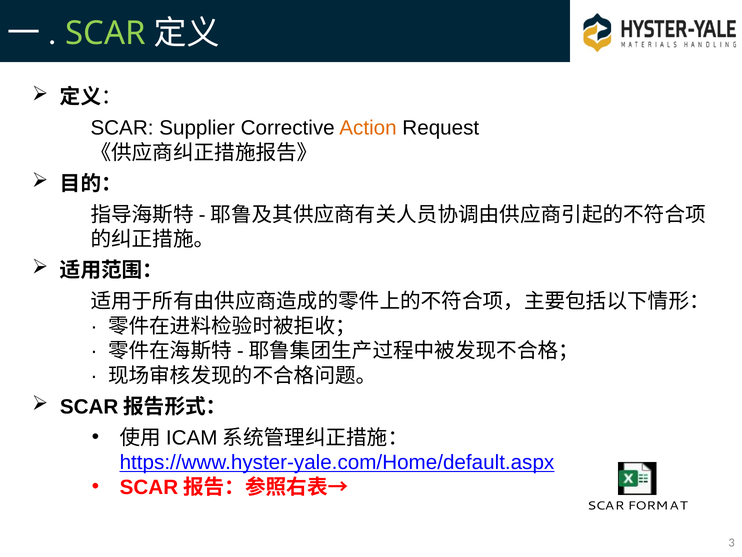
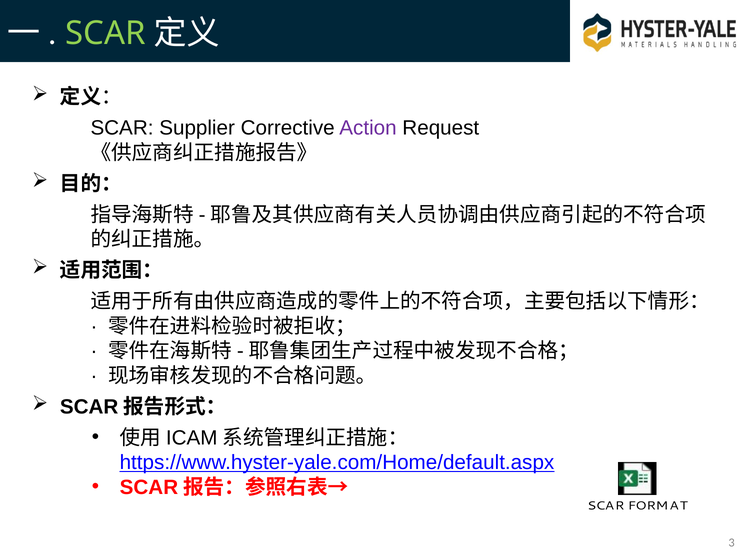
Action colour: orange -> purple
